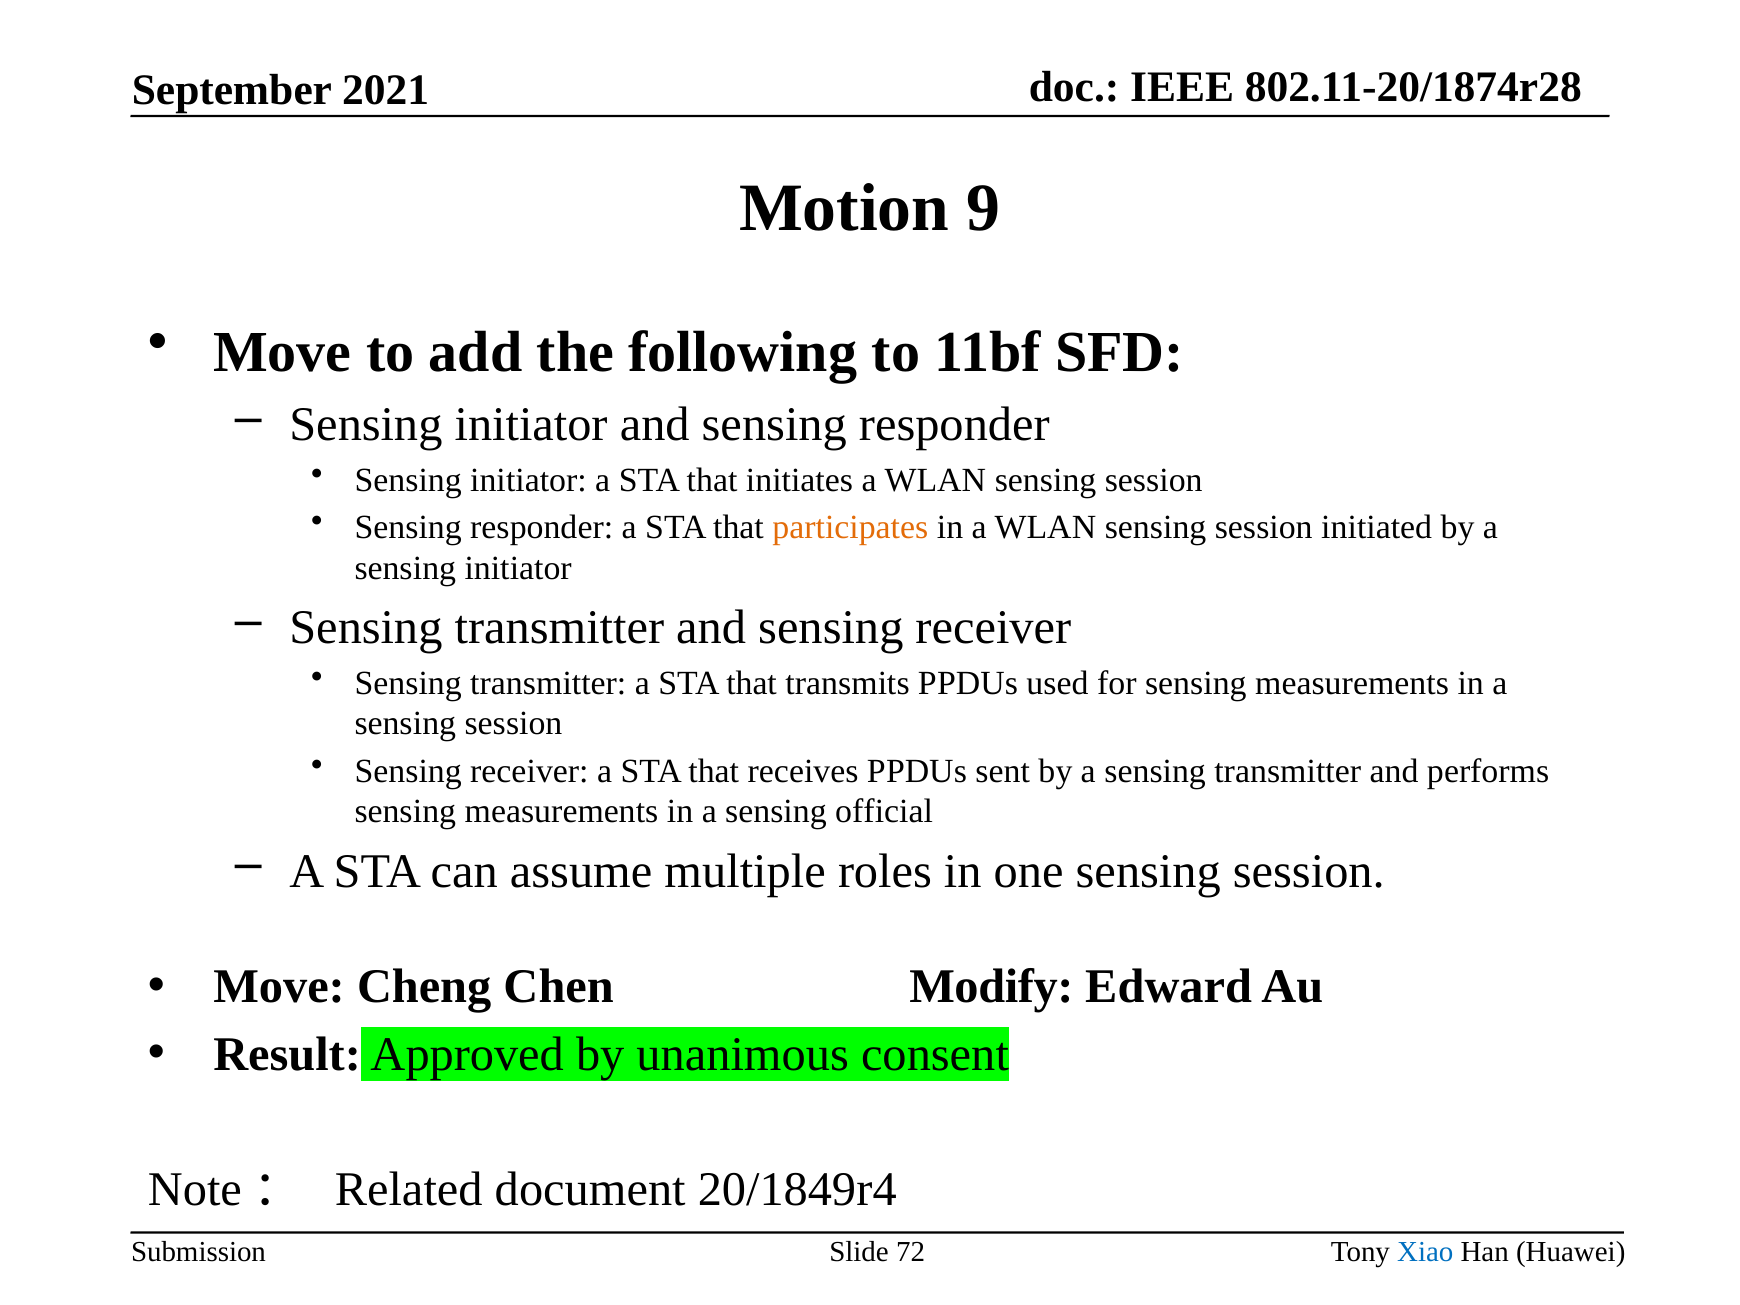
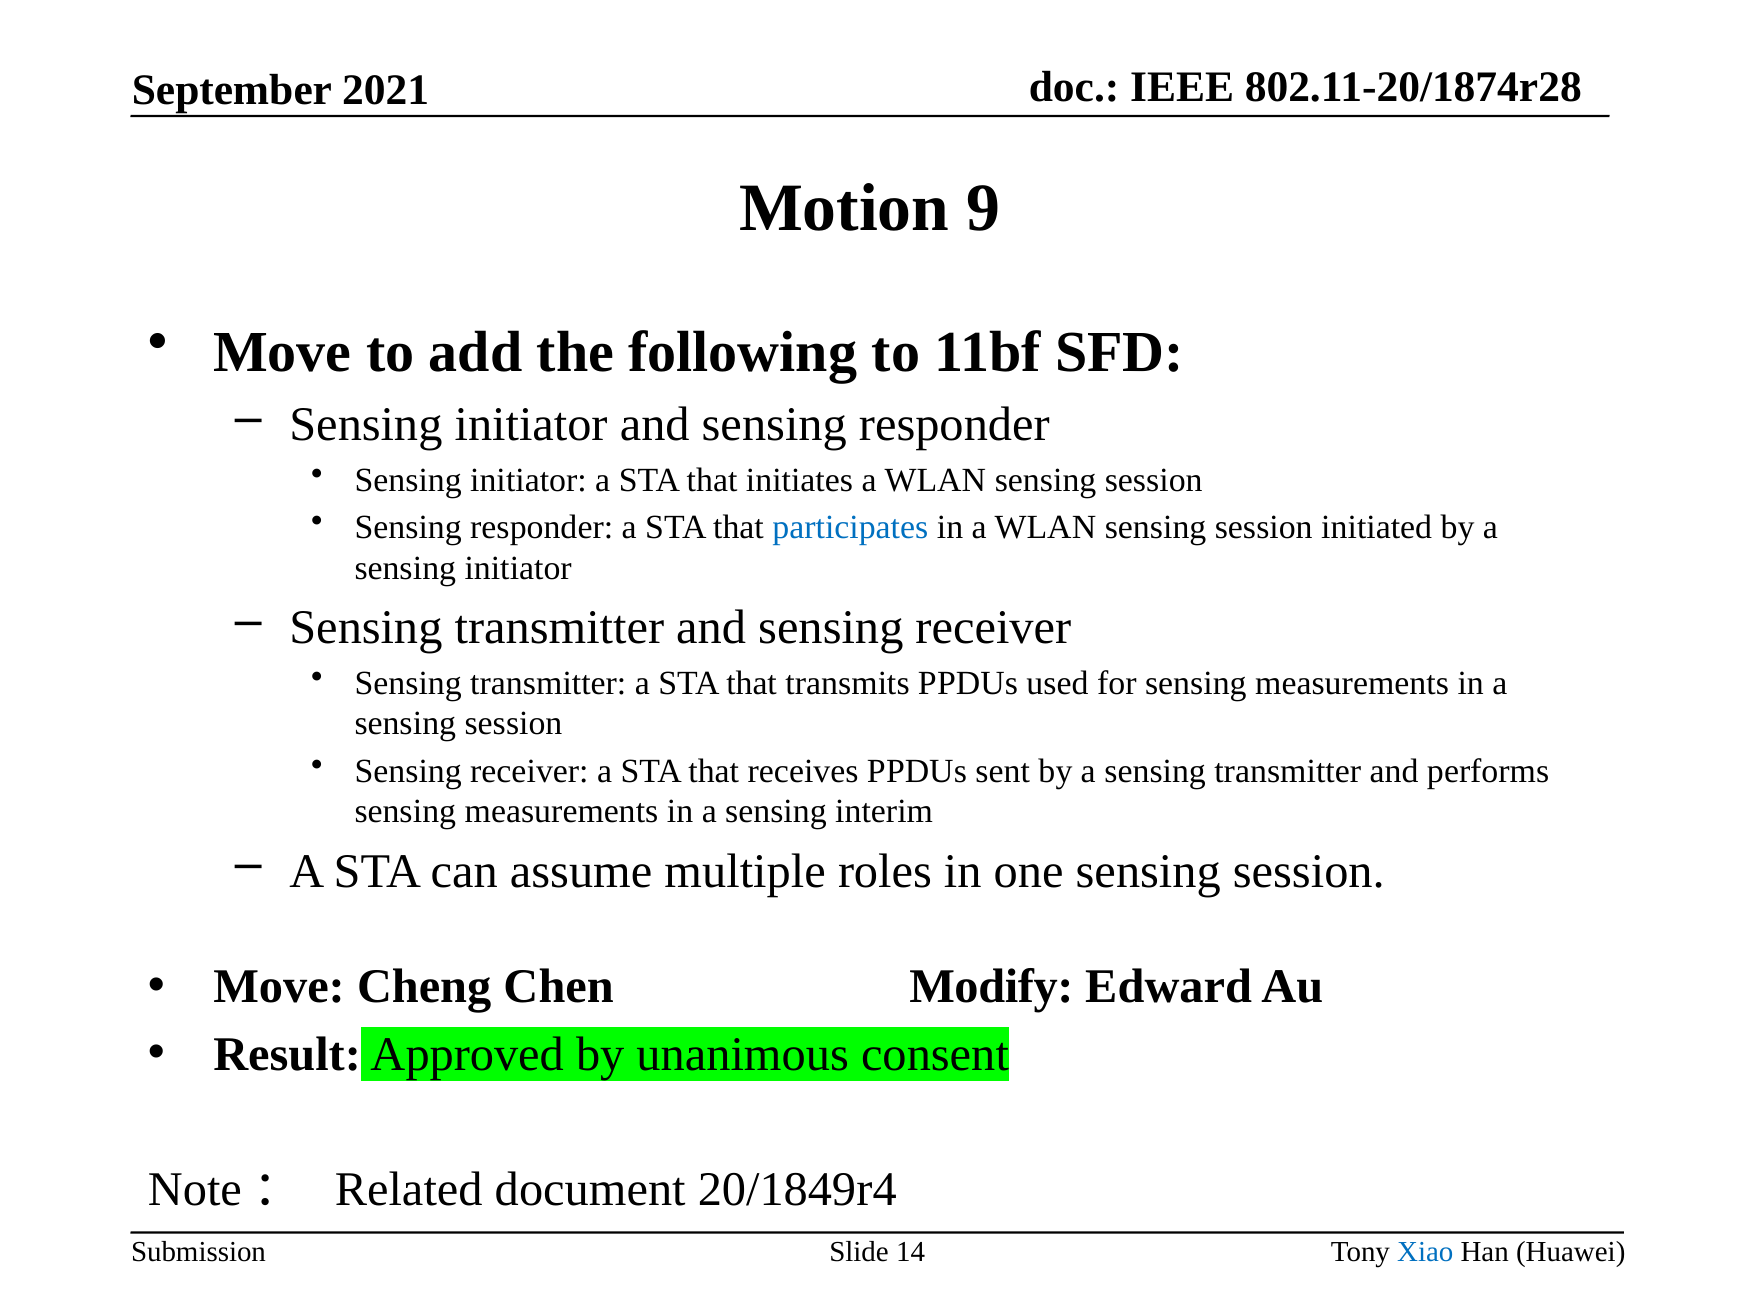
participates colour: orange -> blue
official: official -> interim
72: 72 -> 14
